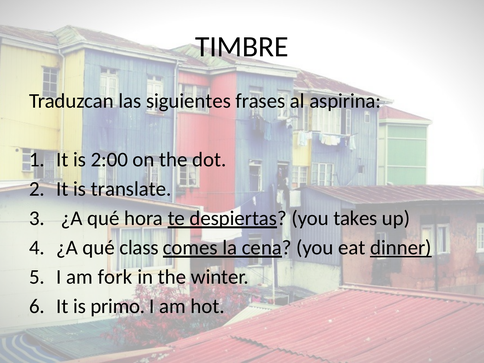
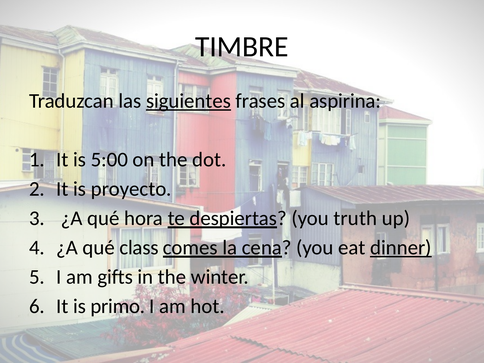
siguientes underline: none -> present
2:00: 2:00 -> 5:00
translate: translate -> proyecto
takes: takes -> truth
fork: fork -> gifts
